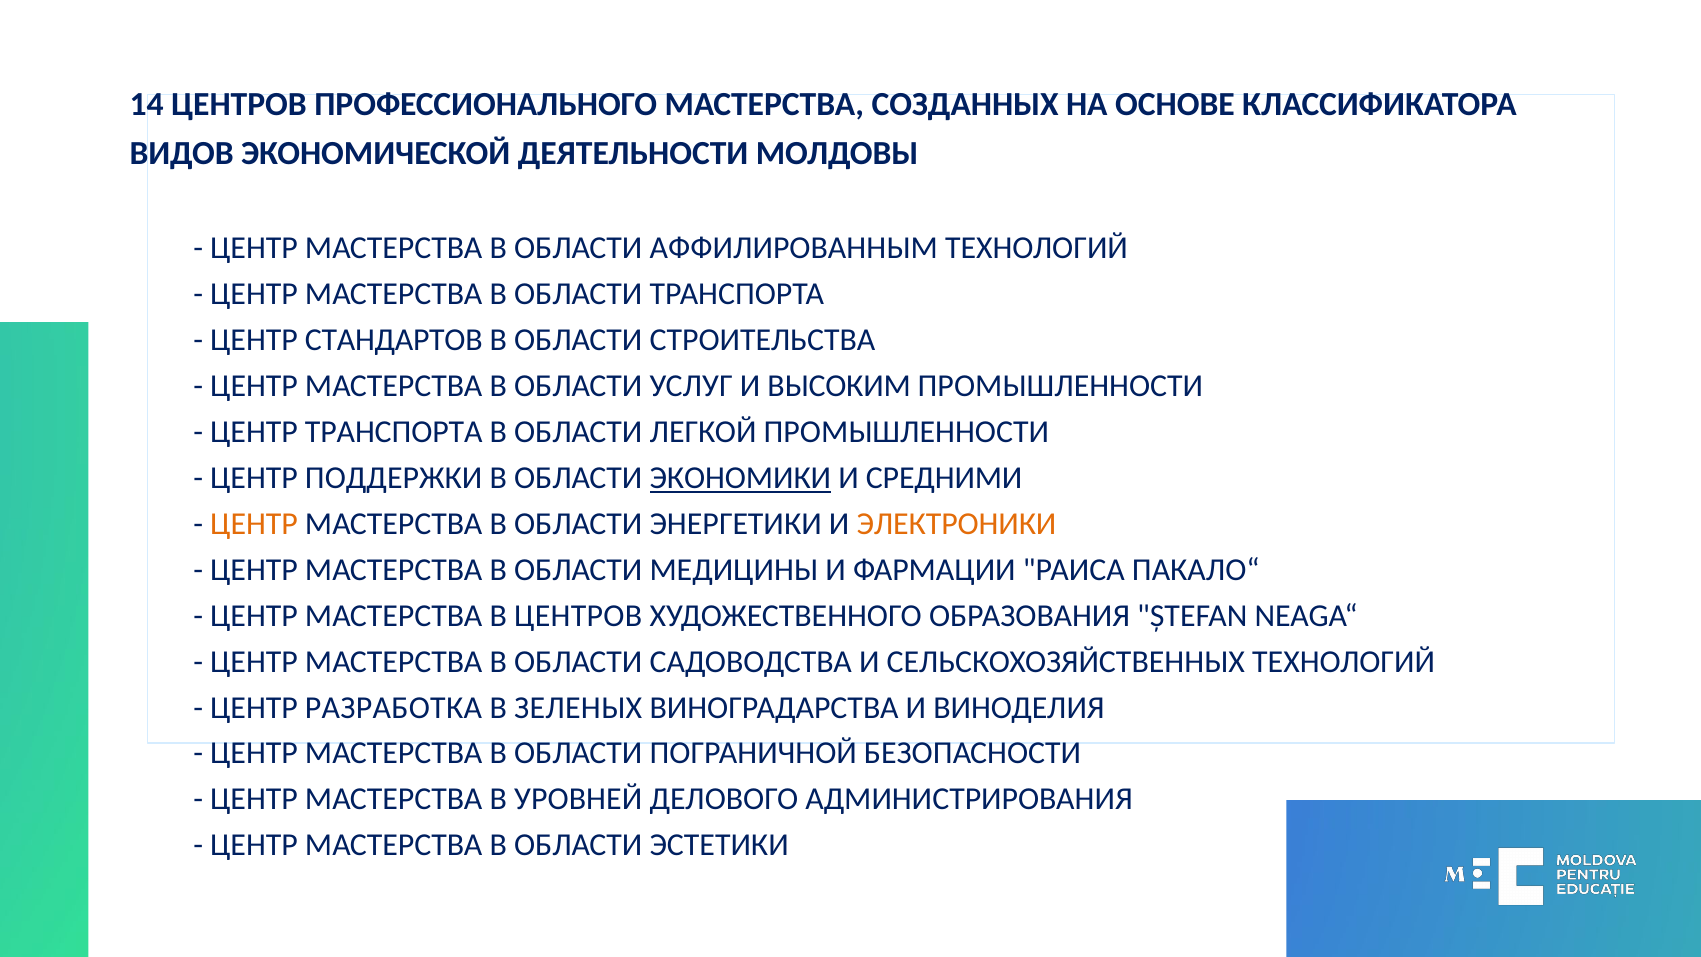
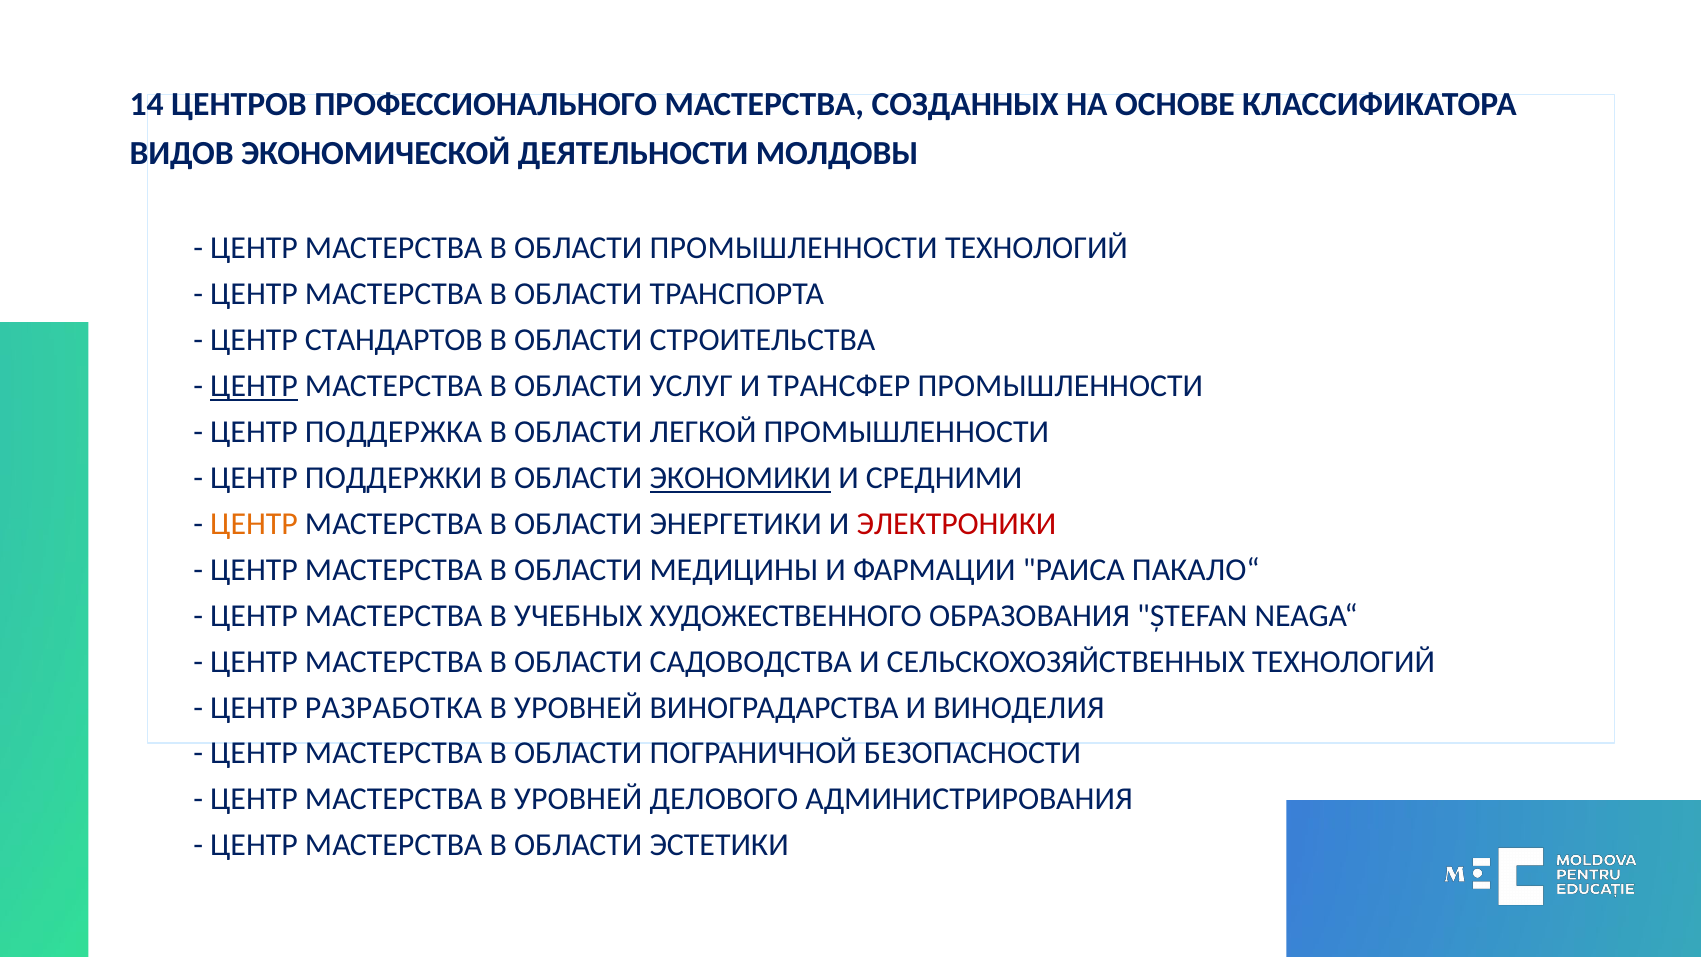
ОБЛАСТИ АФФИЛИРОВАННЫМ: АФФИЛИРОВАННЫМ -> ПРОМЫШЛЕННОСТИ
ЦЕНТР at (254, 386) underline: none -> present
ВЫСОКИМ: ВЫСОКИМ -> ТРАНСФЕР
ЦЕНТР ТРАНСПОРТА: ТРАНСПОРТА -> ПОДДЕРЖКА
ЭЛЕКТРОНИКИ colour: orange -> red
В ЦЕНТРОВ: ЦЕНТРОВ -> УЧЕБНЫХ
ЗЕЛЕНЫХ at (578, 707): ЗЕЛЕНЫХ -> УРОВНЕЙ
